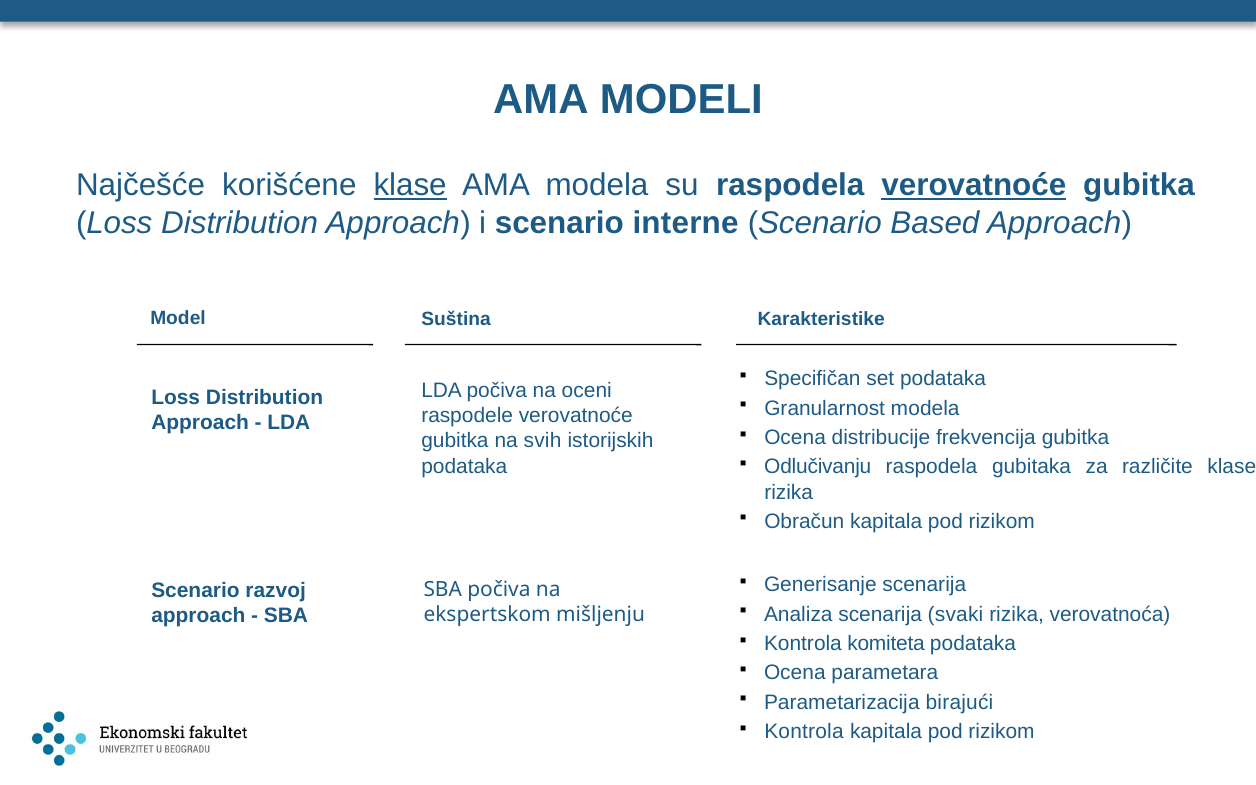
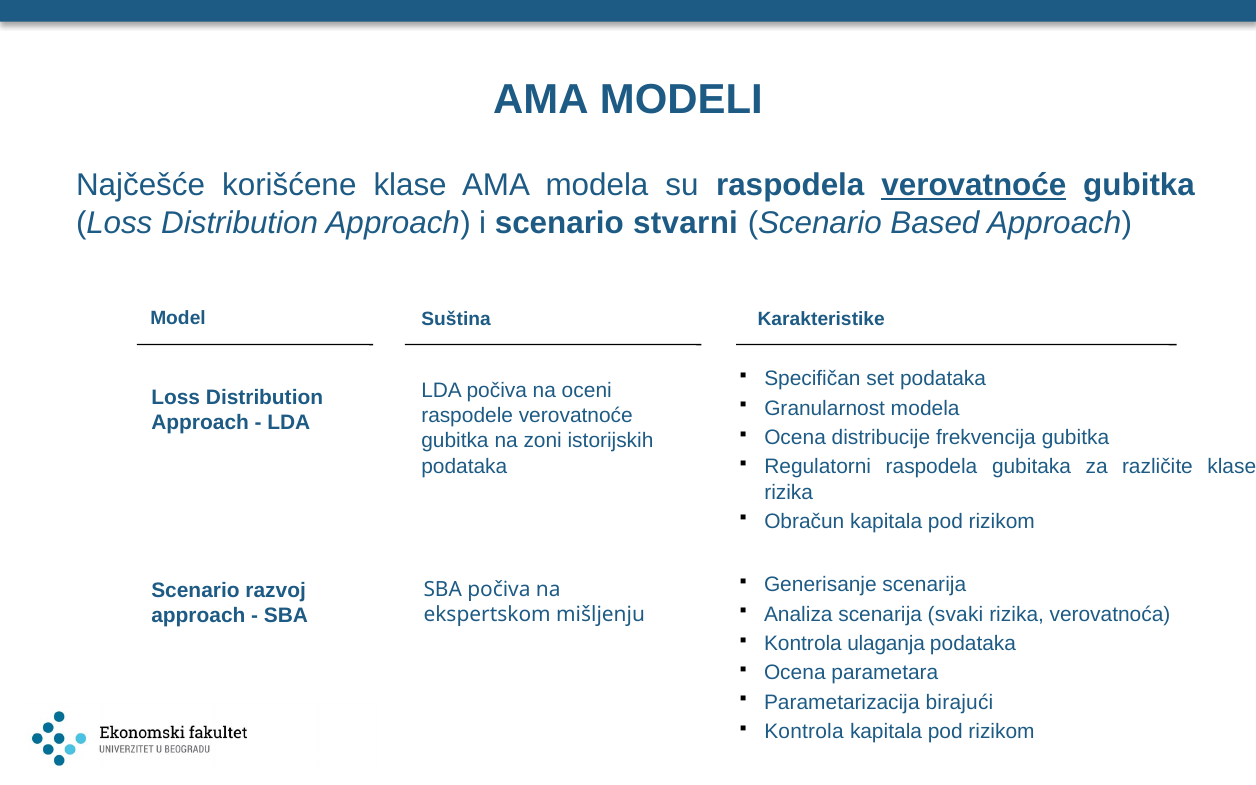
klase at (410, 186) underline: present -> none
interne: interne -> stvarni
svih: svih -> zoni
Odlučivanju: Odlučivanju -> Regulatorni
komiteta: komiteta -> ulaganja
